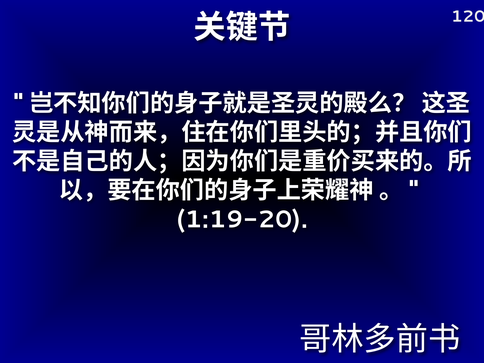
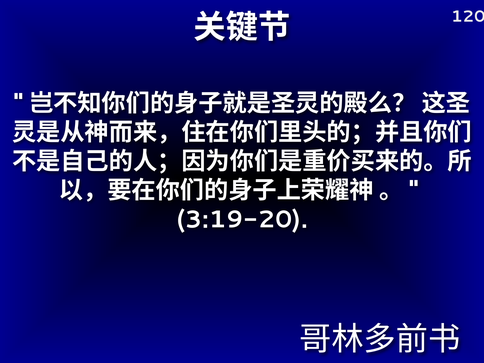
1:19-20: 1:19-20 -> 3:19-20
